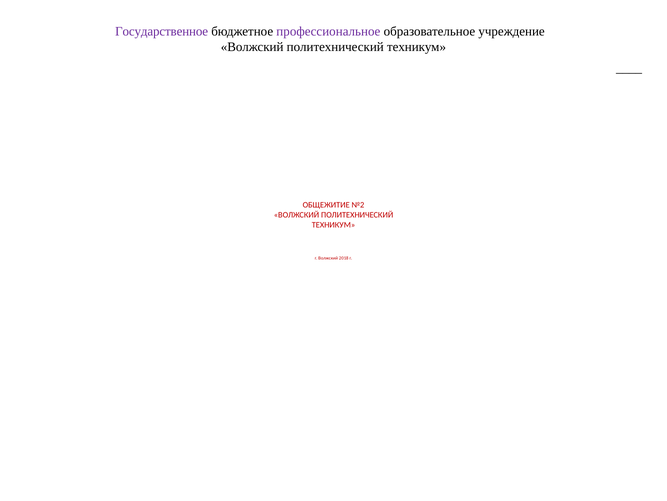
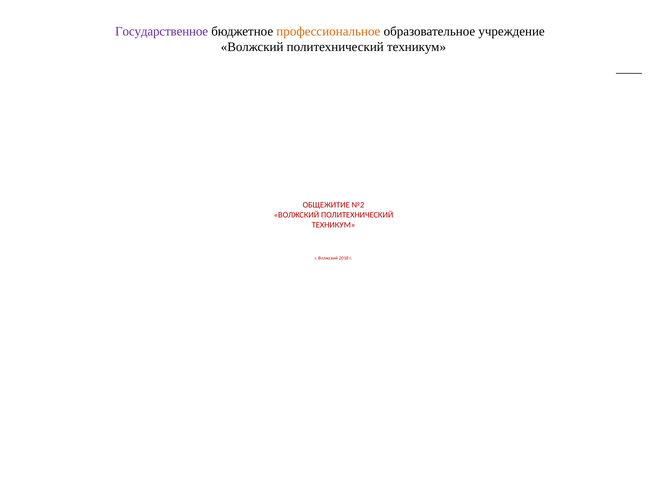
профессиональное colour: purple -> orange
